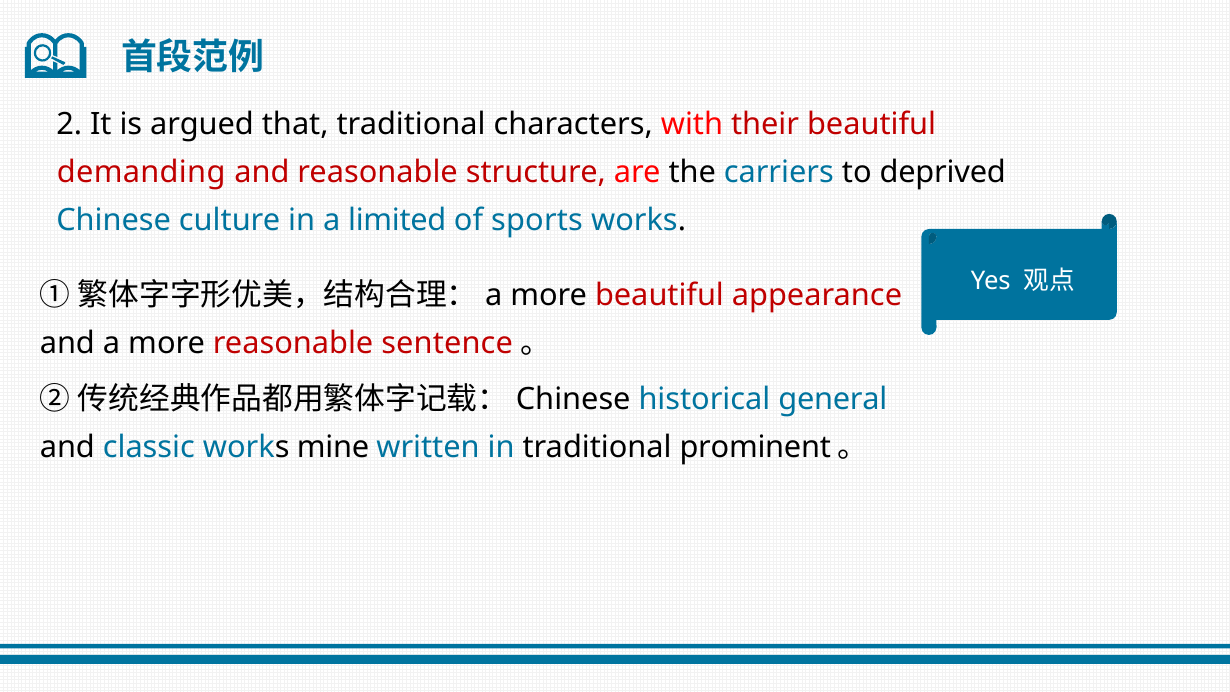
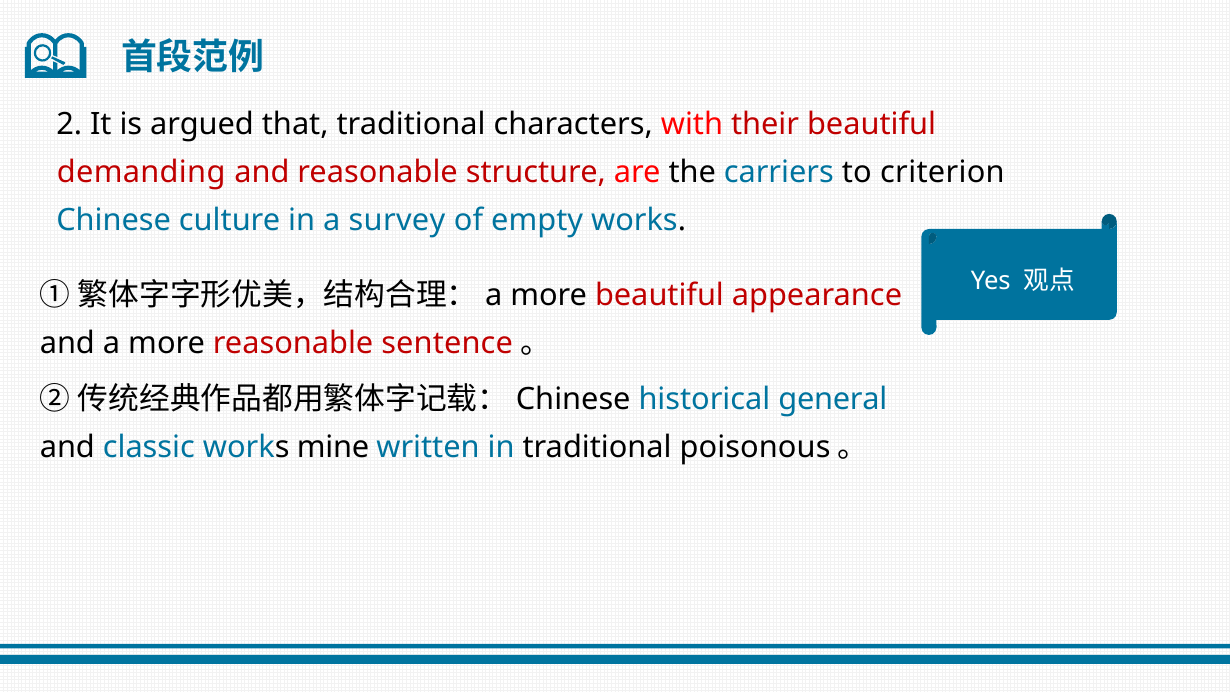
deprived: deprived -> criterion
limited: limited -> survey
sports: sports -> empty
prominent: prominent -> poisonous
